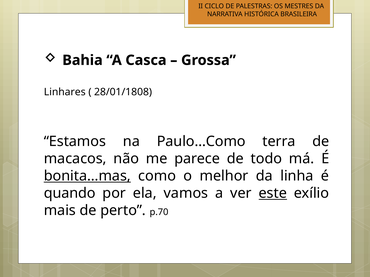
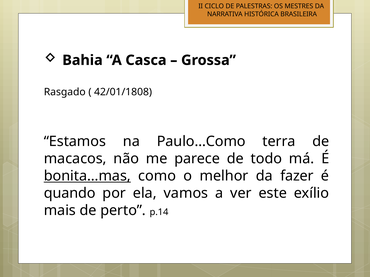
Linhares: Linhares -> Rasgado
28/01/1808: 28/01/1808 -> 42/01/1808
linha: linha -> fazer
este underline: present -> none
p.70: p.70 -> p.14
